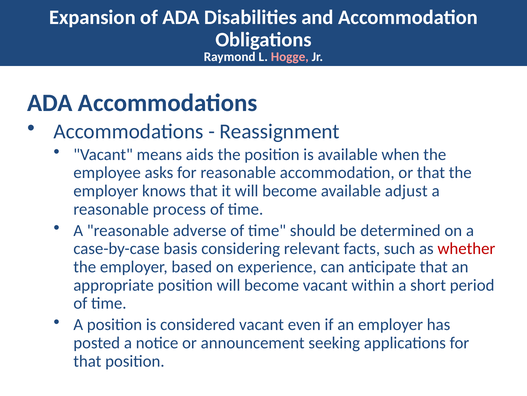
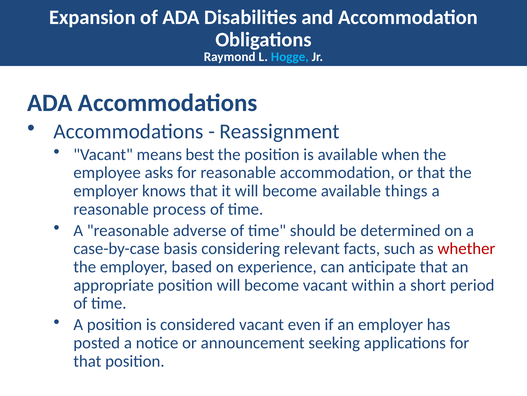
Hogge colour: pink -> light blue
aids: aids -> best
adjust: adjust -> things
